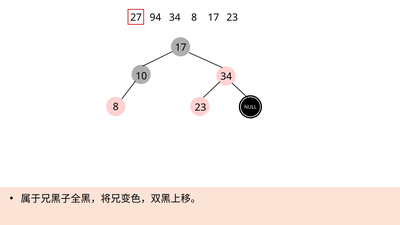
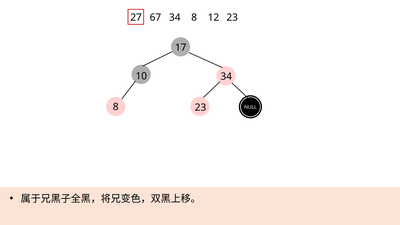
94: 94 -> 67
8 17: 17 -> 12
